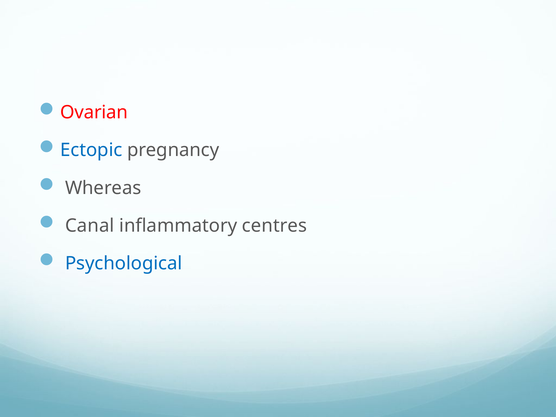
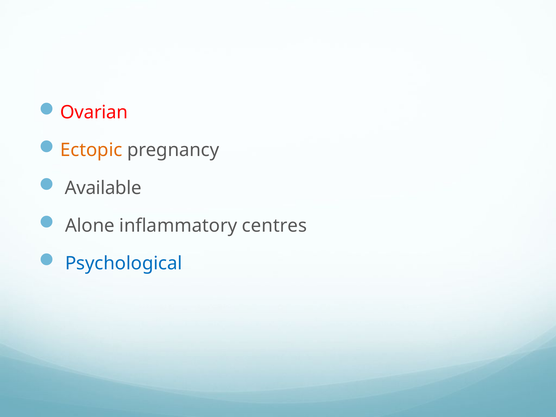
Ectopic colour: blue -> orange
Whereas: Whereas -> Available
Canal: Canal -> Alone
